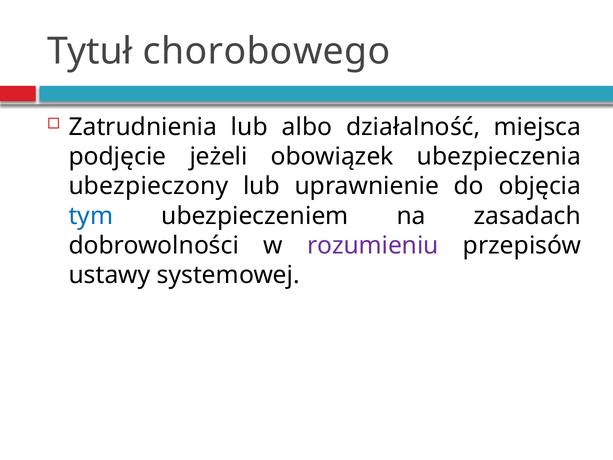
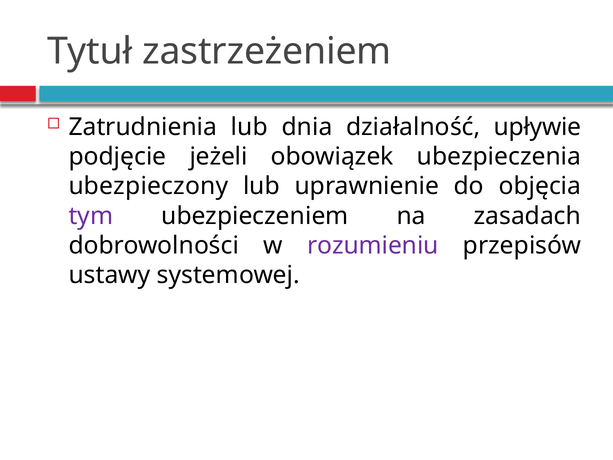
chorobowego: chorobowego -> zastrzeżeniem
albo: albo -> dnia
miejsca: miejsca -> upływie
tym colour: blue -> purple
